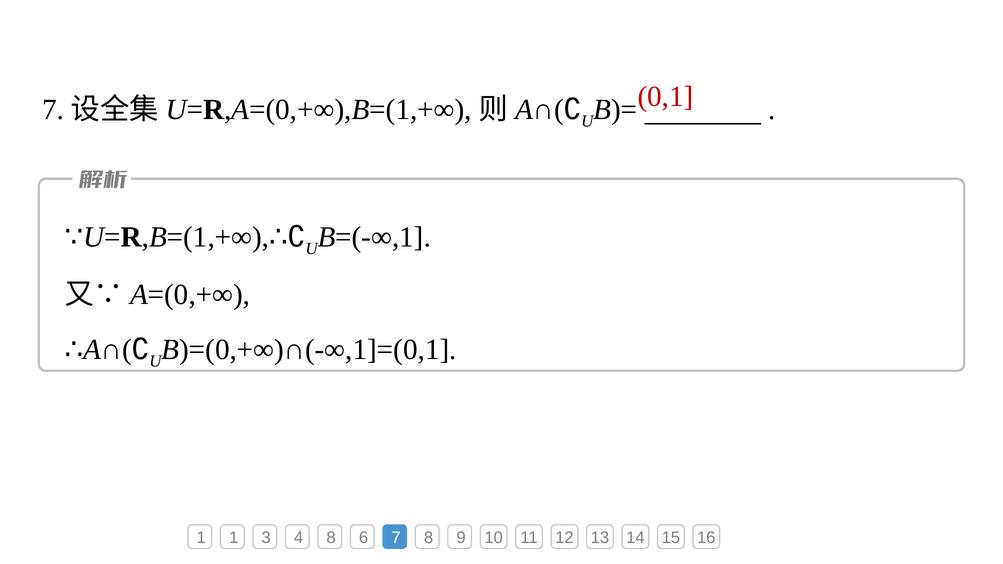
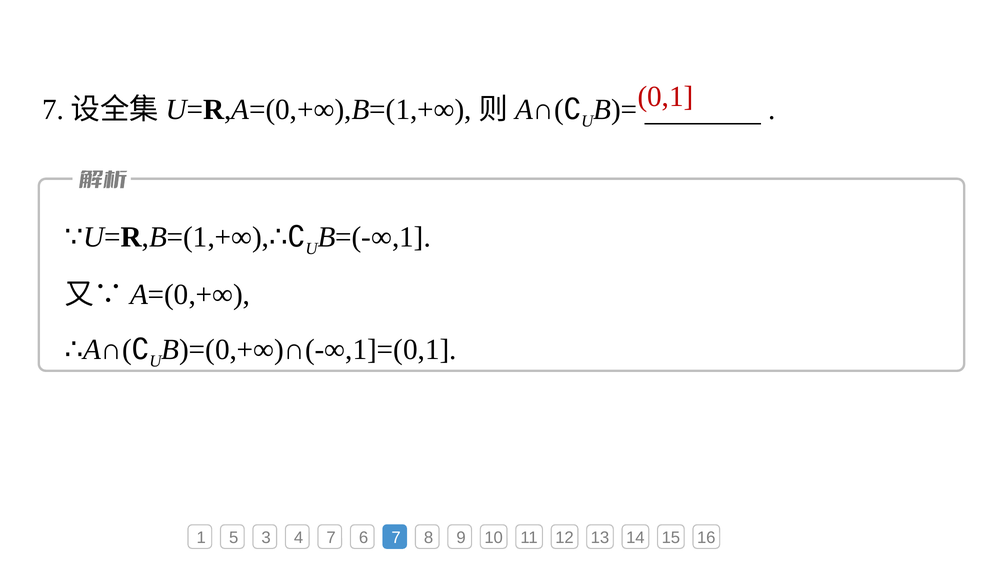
1 1: 1 -> 5
4 8: 8 -> 7
